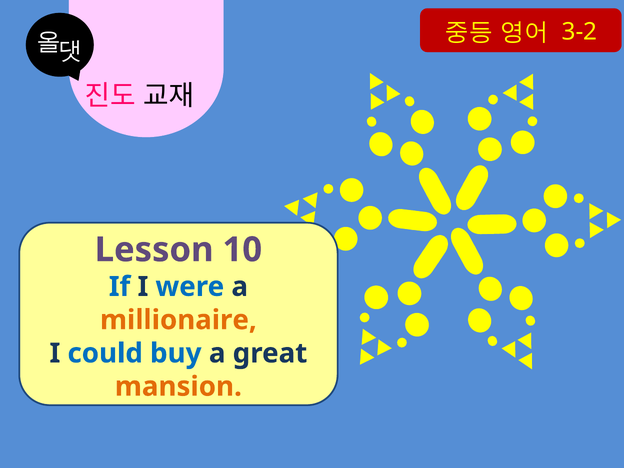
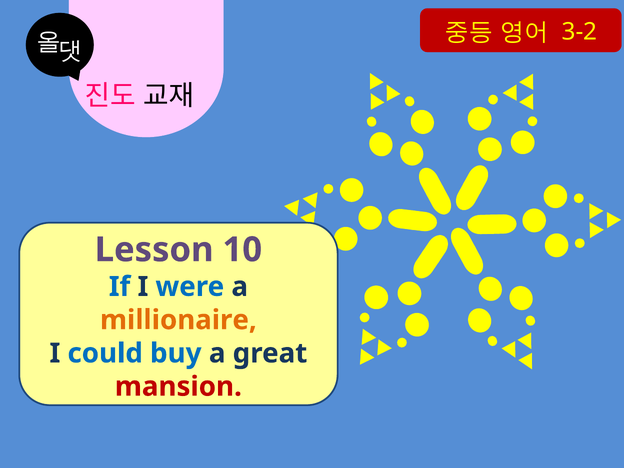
mansion colour: orange -> red
